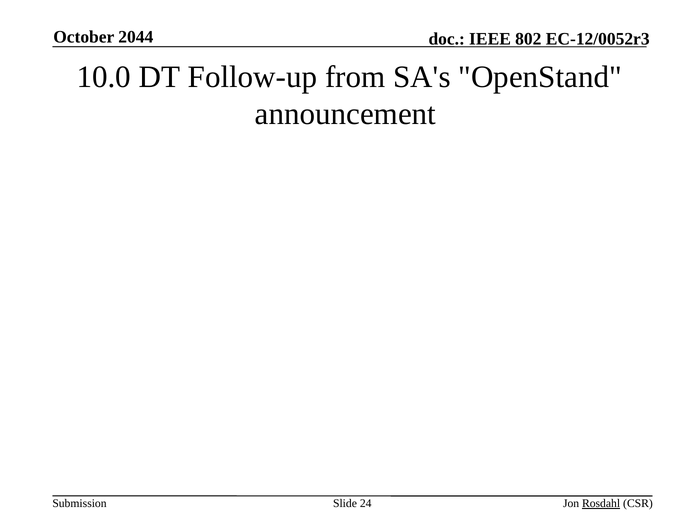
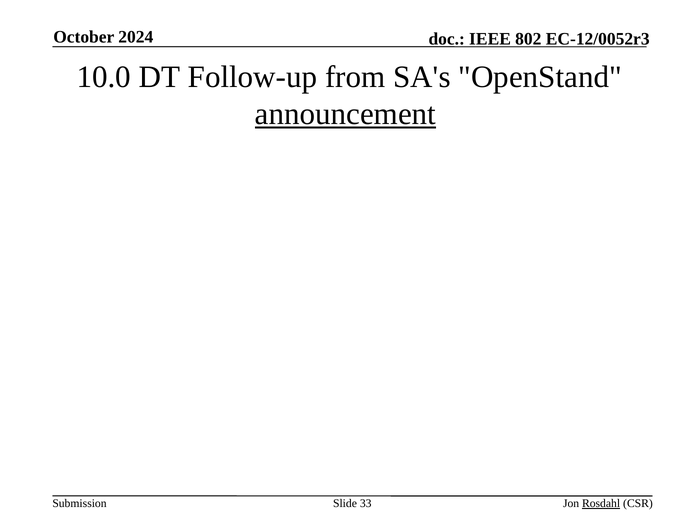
2044: 2044 -> 2024
announcement underline: none -> present
24: 24 -> 33
